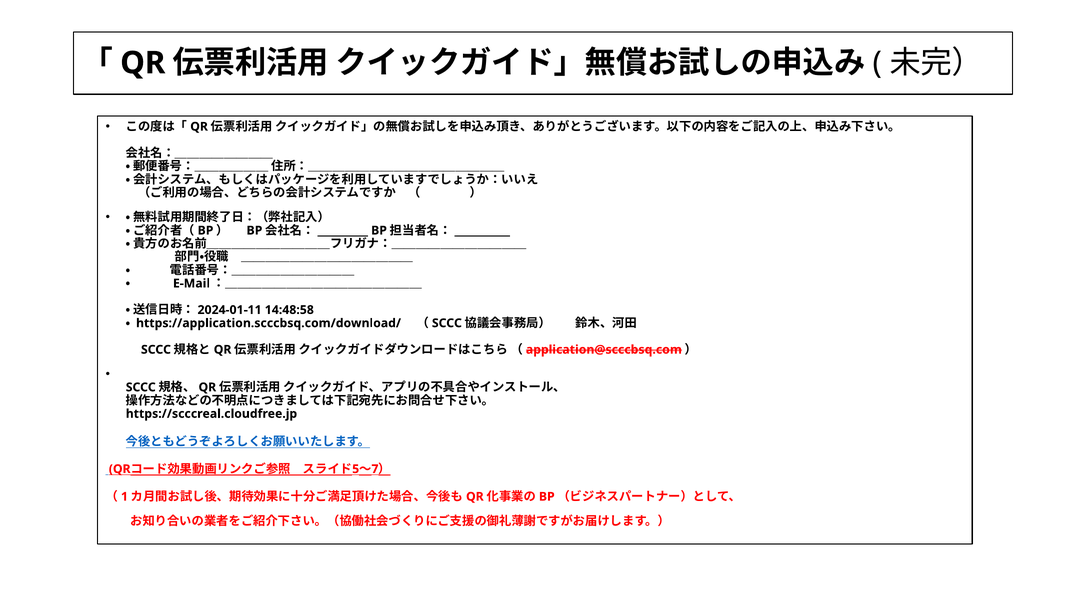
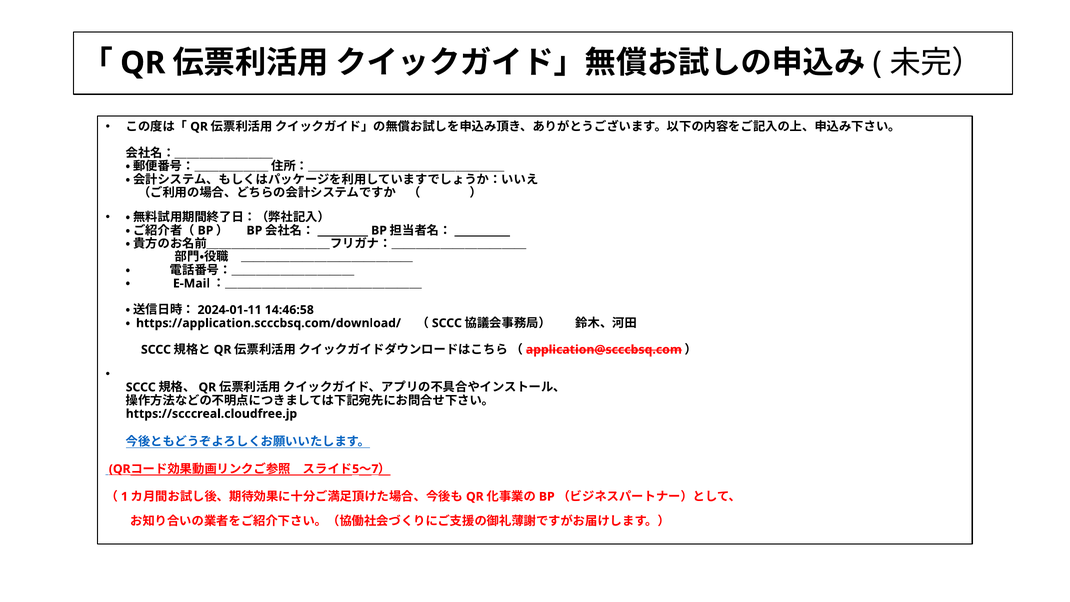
14:48:58: 14:48:58 -> 14:46:58
